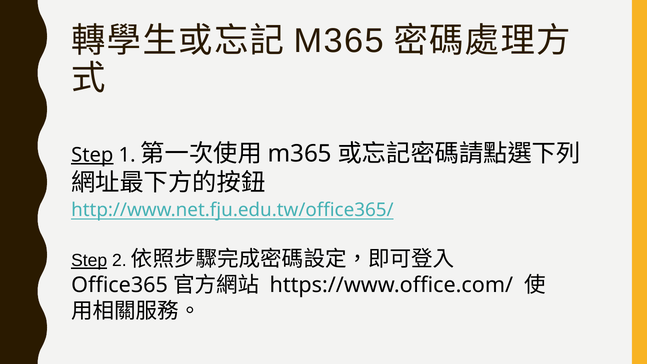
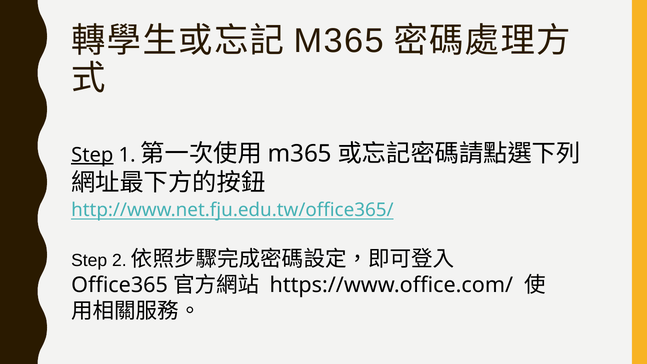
Step at (89, 261) underline: present -> none
